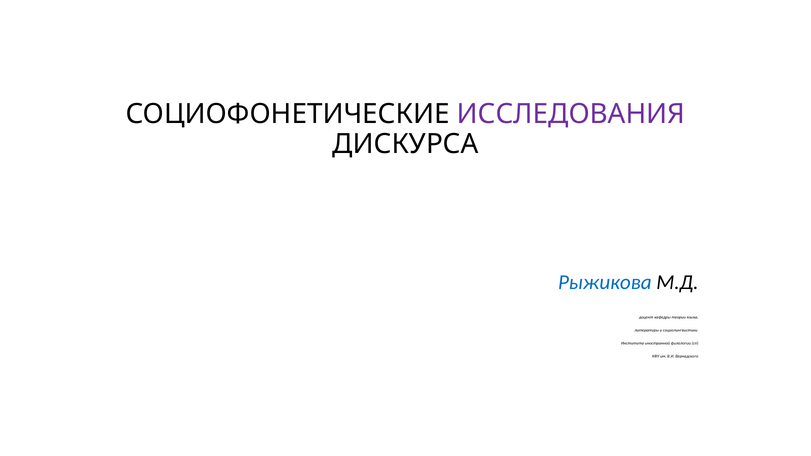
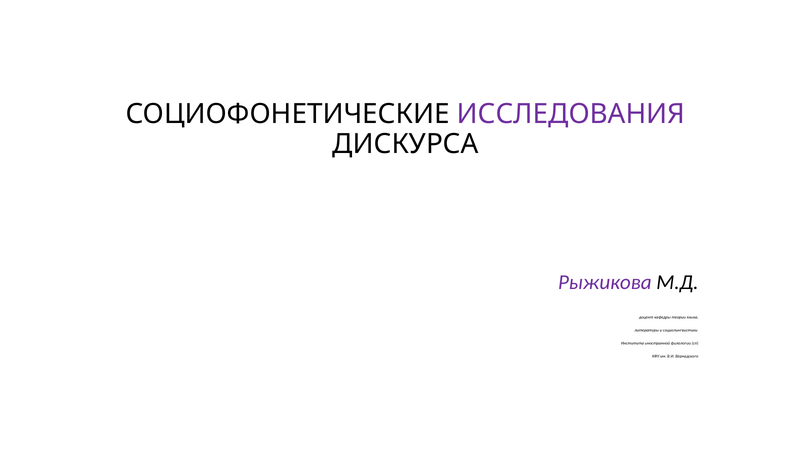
Рыжикова colour: blue -> purple
